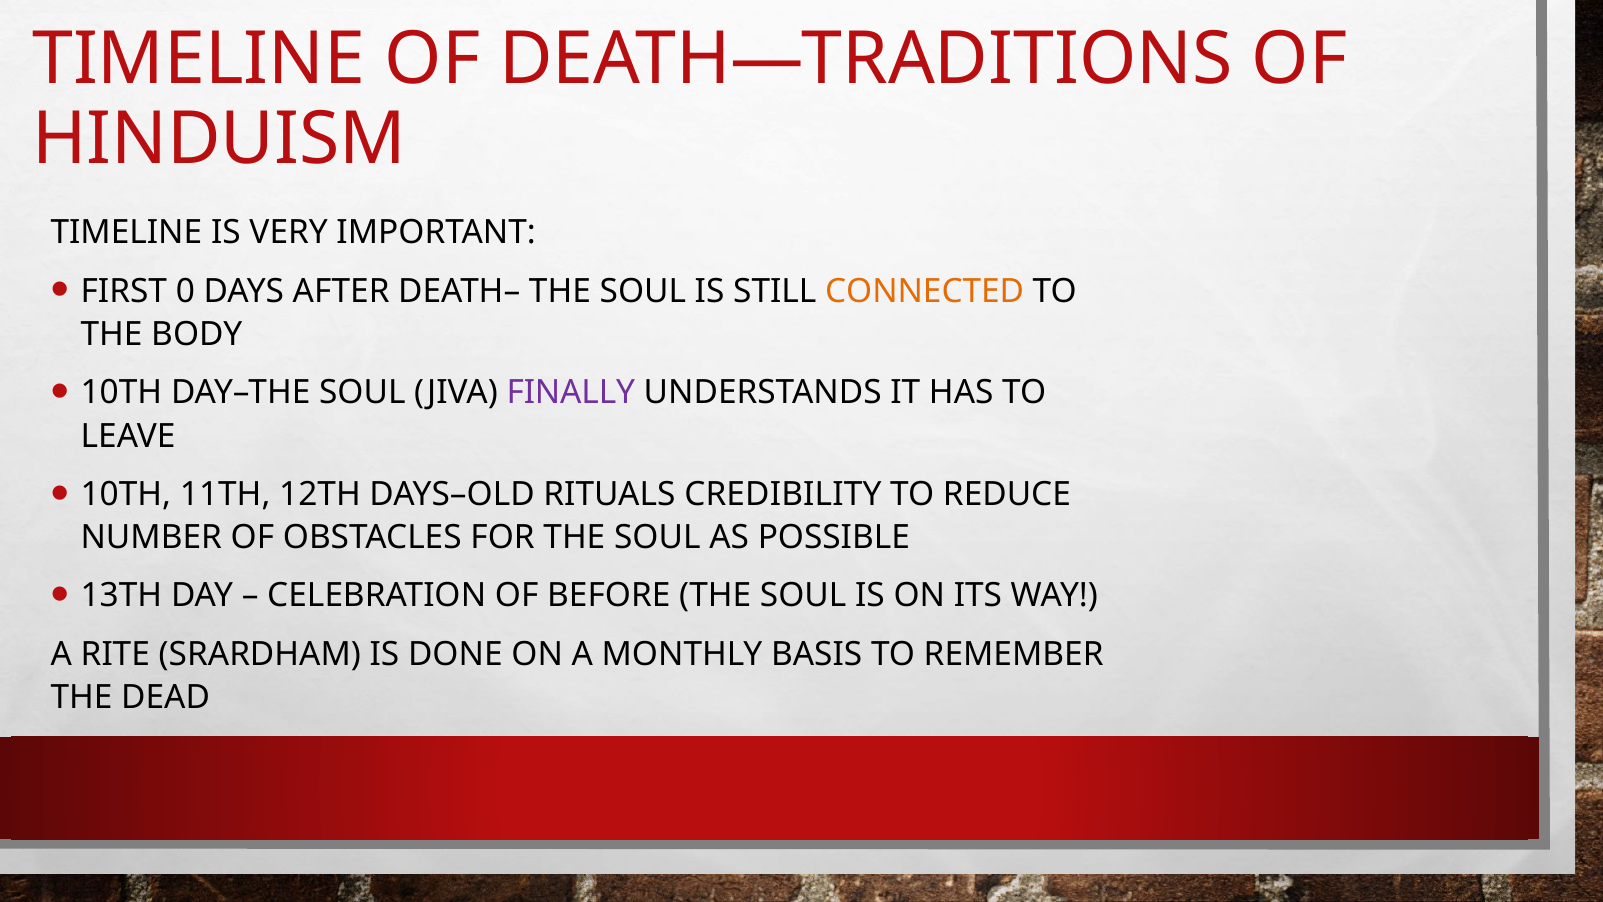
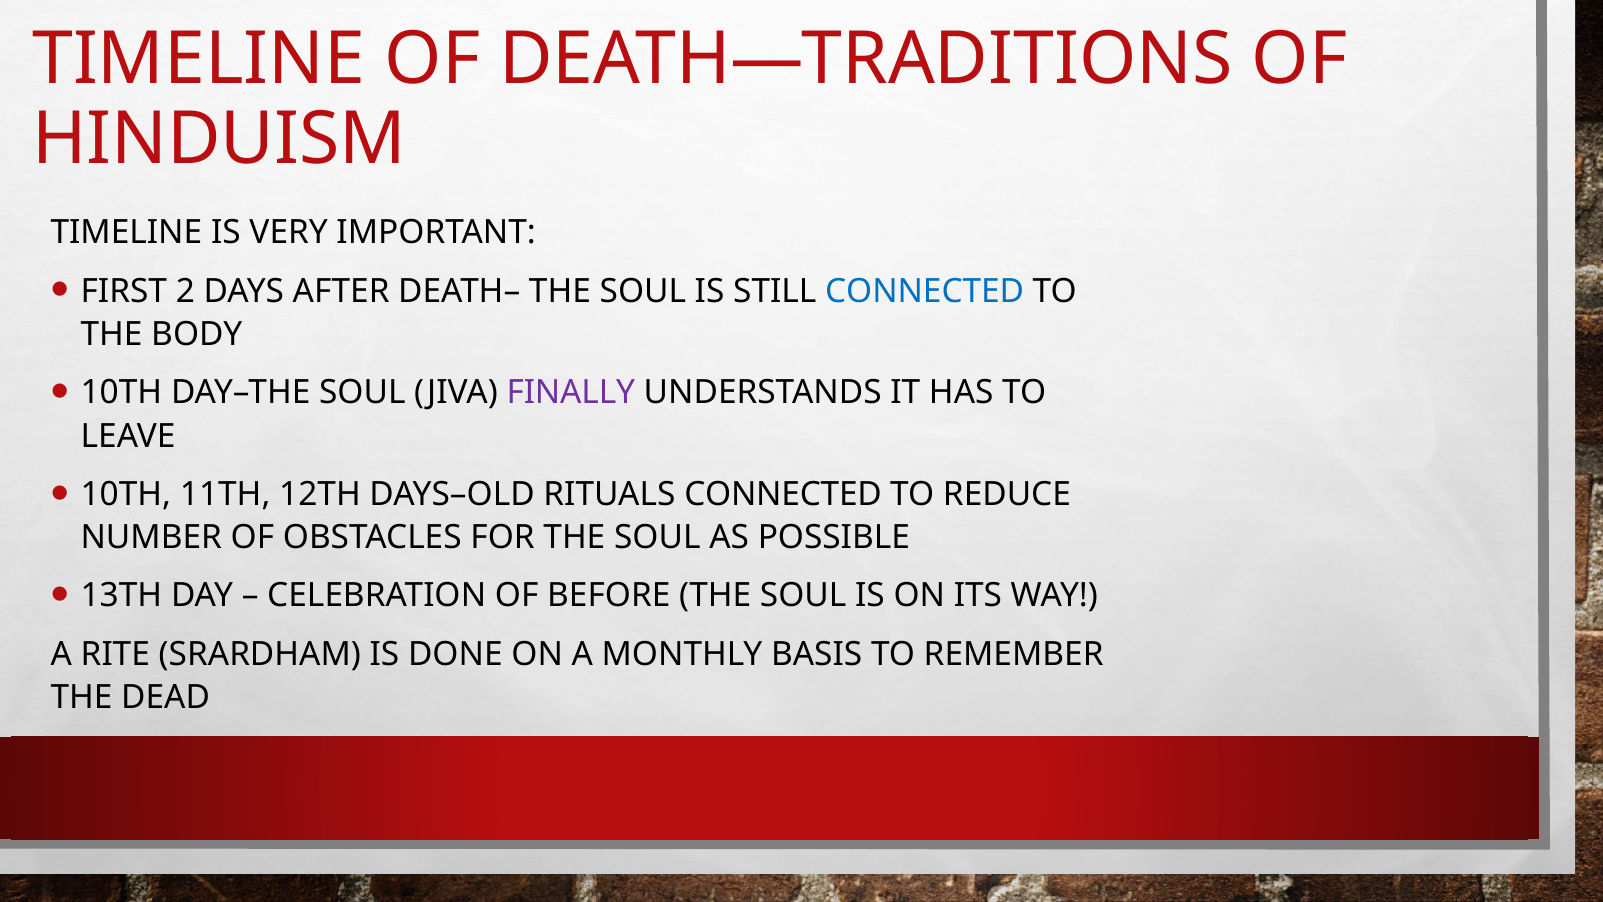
0: 0 -> 2
CONNECTED at (925, 291) colour: orange -> blue
RITUALS CREDIBILITY: CREDIBILITY -> CONNECTED
